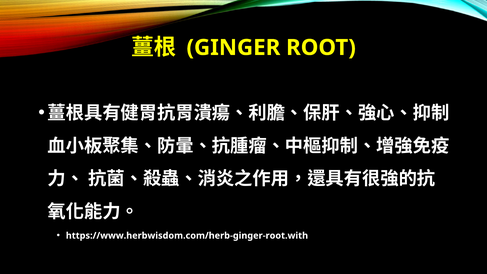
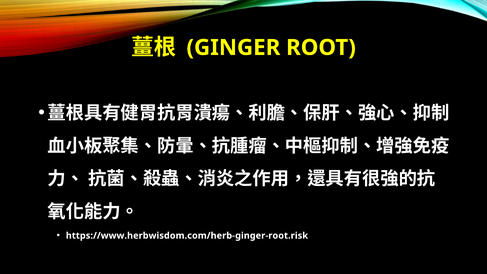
https://www.herbwisdom.com/herb-ginger-root.with: https://www.herbwisdom.com/herb-ginger-root.with -> https://www.herbwisdom.com/herb-ginger-root.risk
